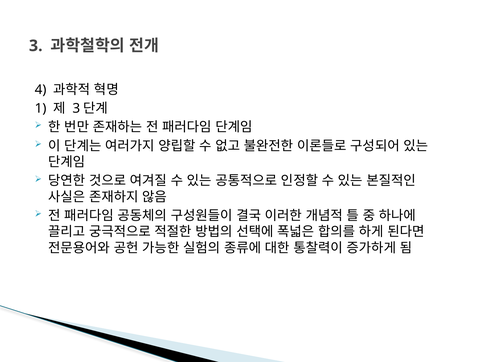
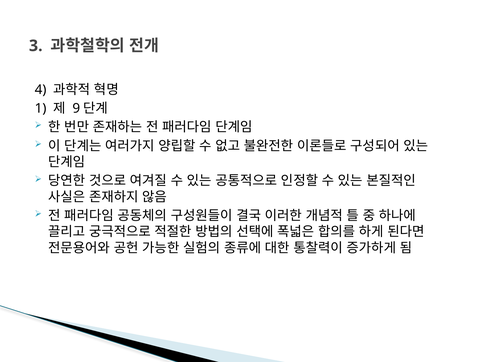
3 at (76, 108): 3 -> 9
